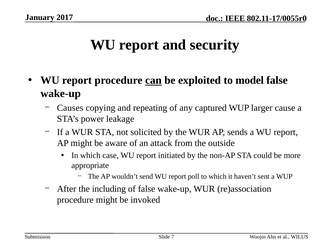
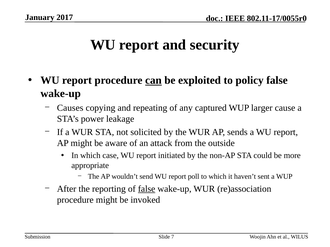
model: model -> policy
including: including -> reporting
false at (147, 189) underline: none -> present
